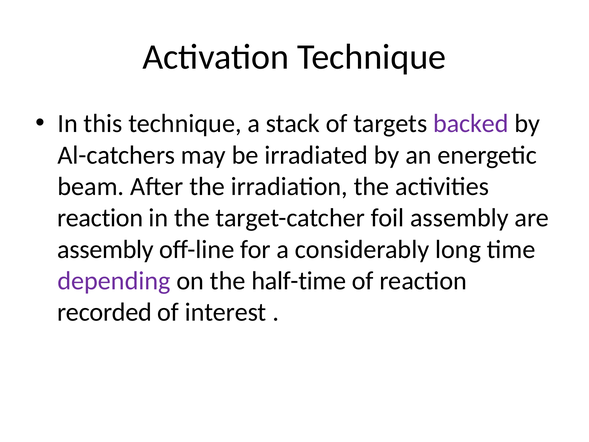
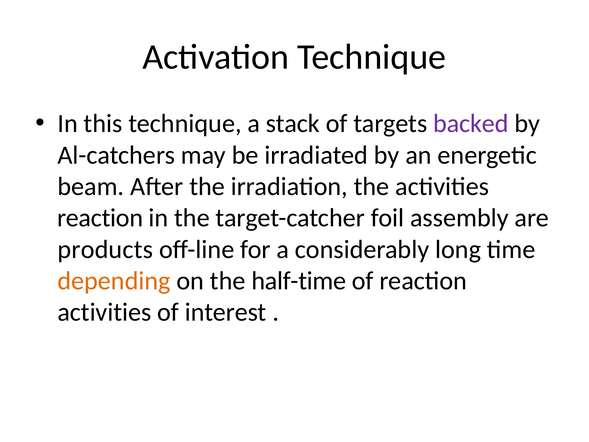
assembly at (105, 249): assembly -> products
depending colour: purple -> orange
recorded at (104, 312): recorded -> activities
